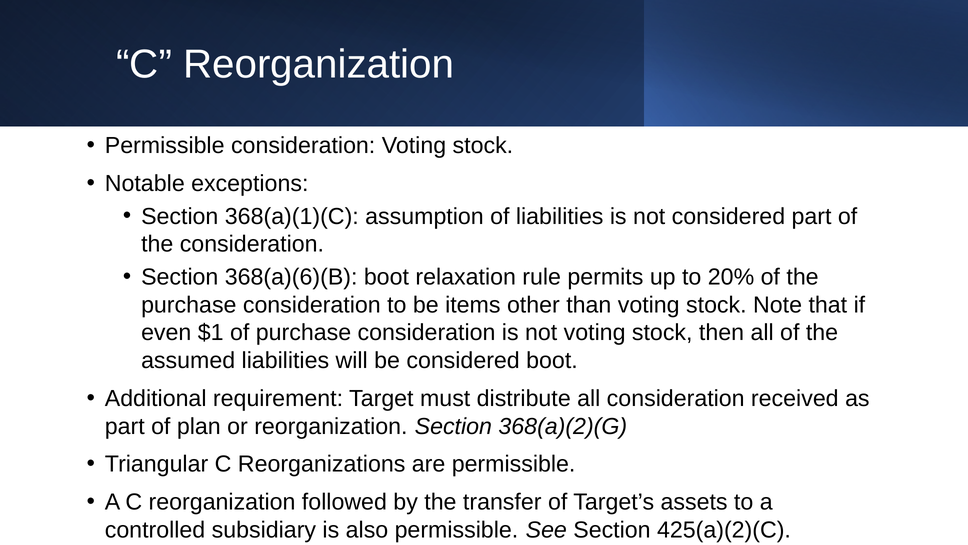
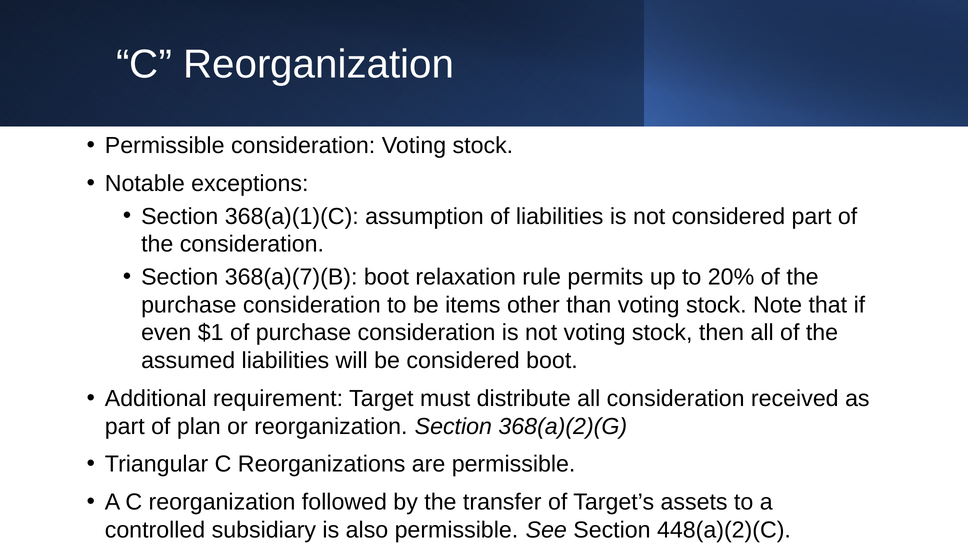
368(a)(6)(B: 368(a)(6)(B -> 368(a)(7)(B
425(a)(2)(C: 425(a)(2)(C -> 448(a)(2)(C
